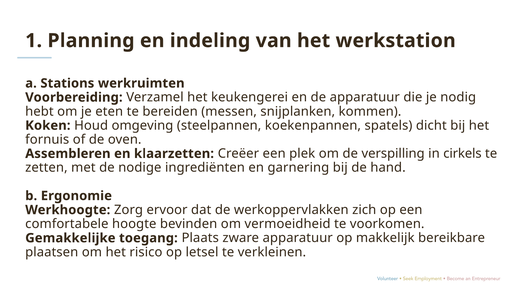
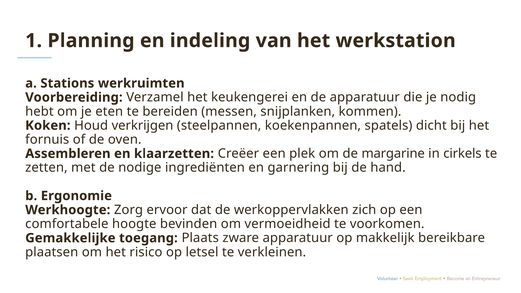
omgeving: omgeving -> verkrijgen
verspilling: verspilling -> margarine
